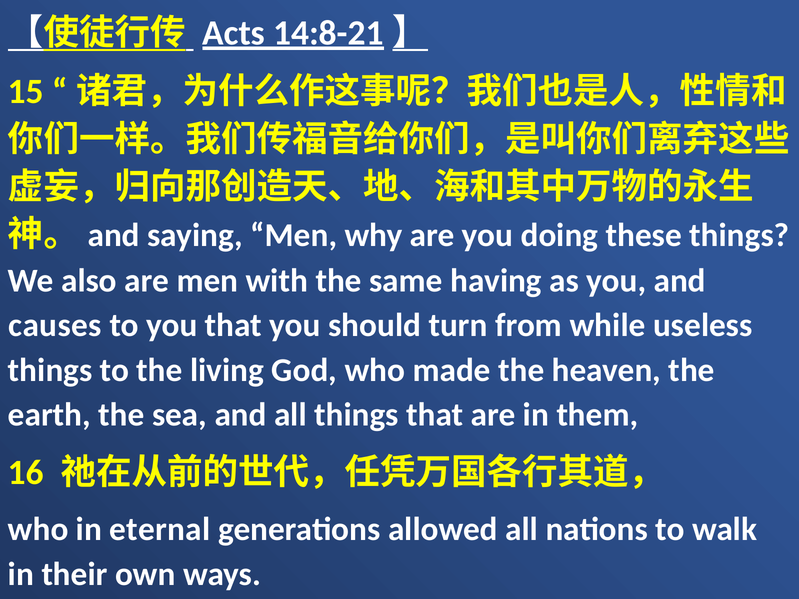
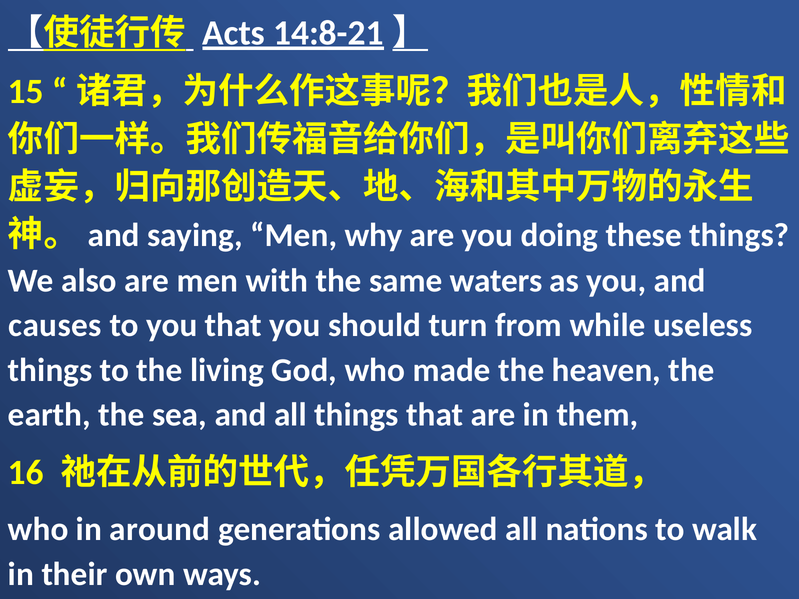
having: having -> waters
eternal: eternal -> around
